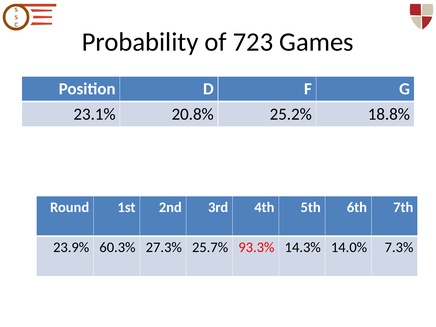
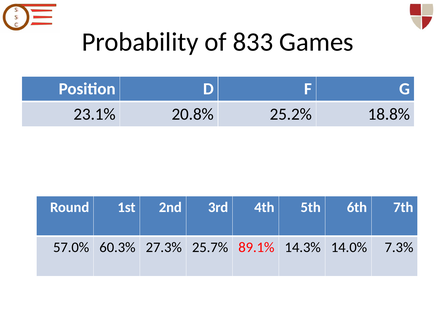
723: 723 -> 833
23.9%: 23.9% -> 57.0%
93.3%: 93.3% -> 89.1%
